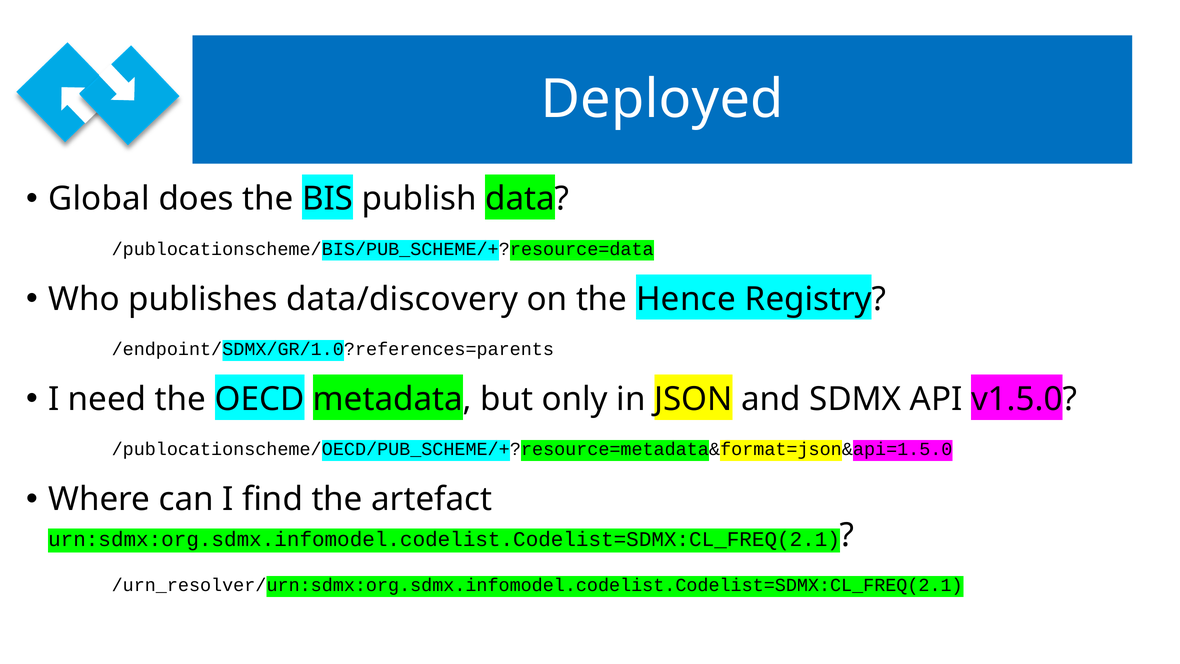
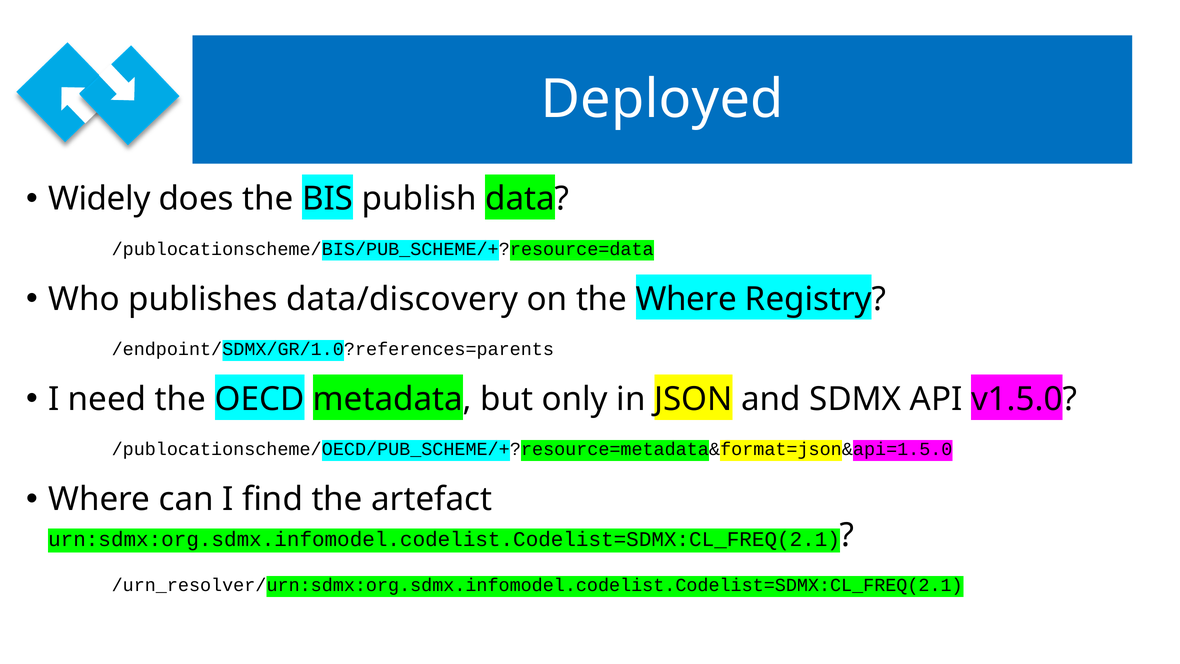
Global: Global -> Widely
the Hence: Hence -> Where
